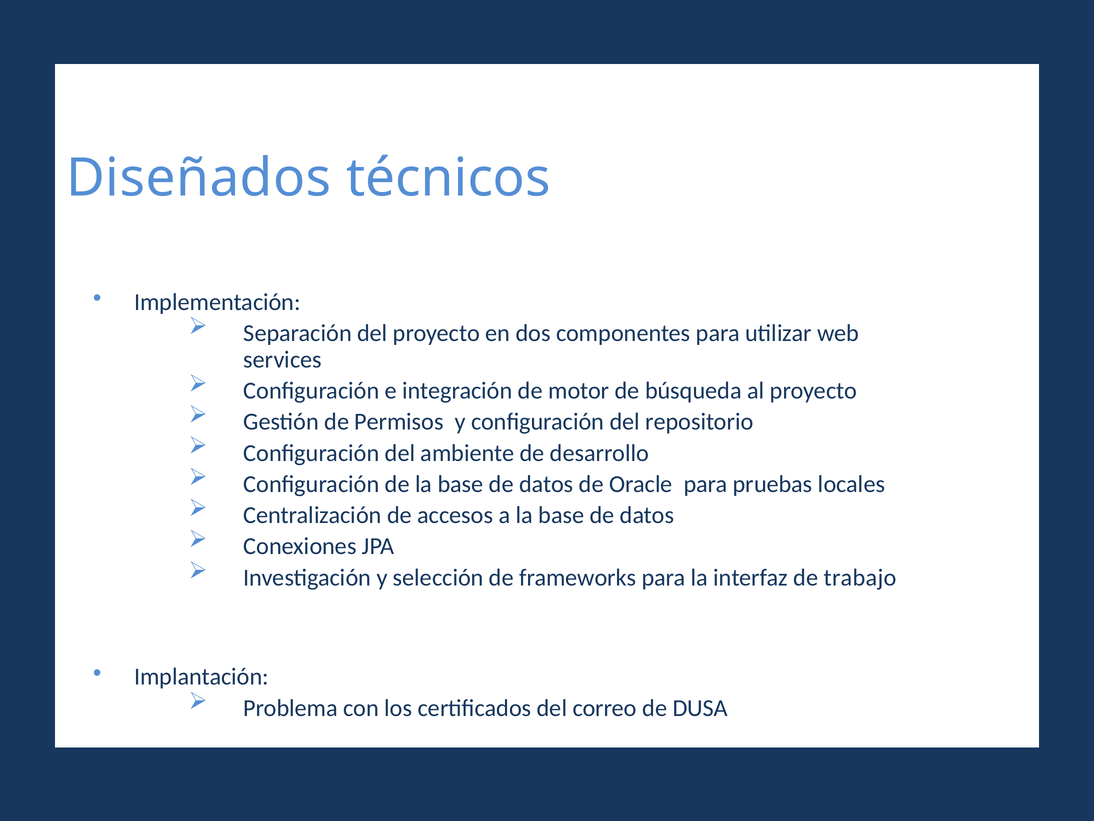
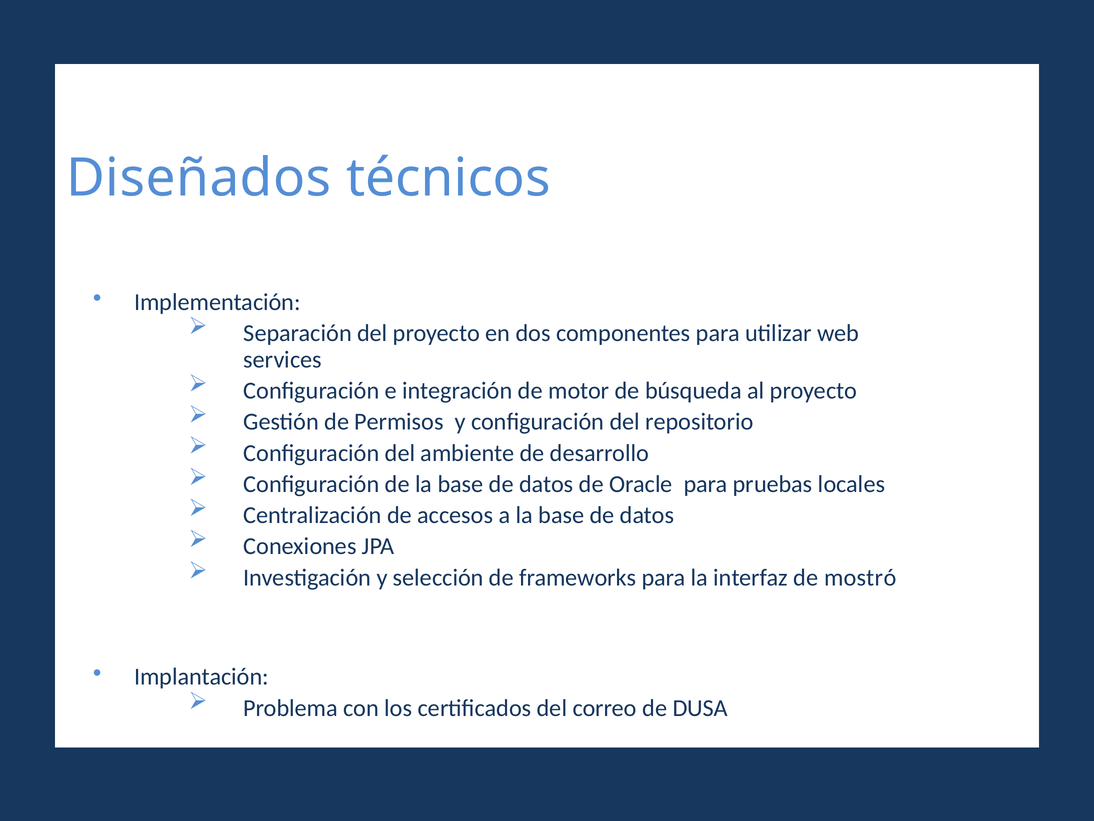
trabajo: trabajo -> mostró
